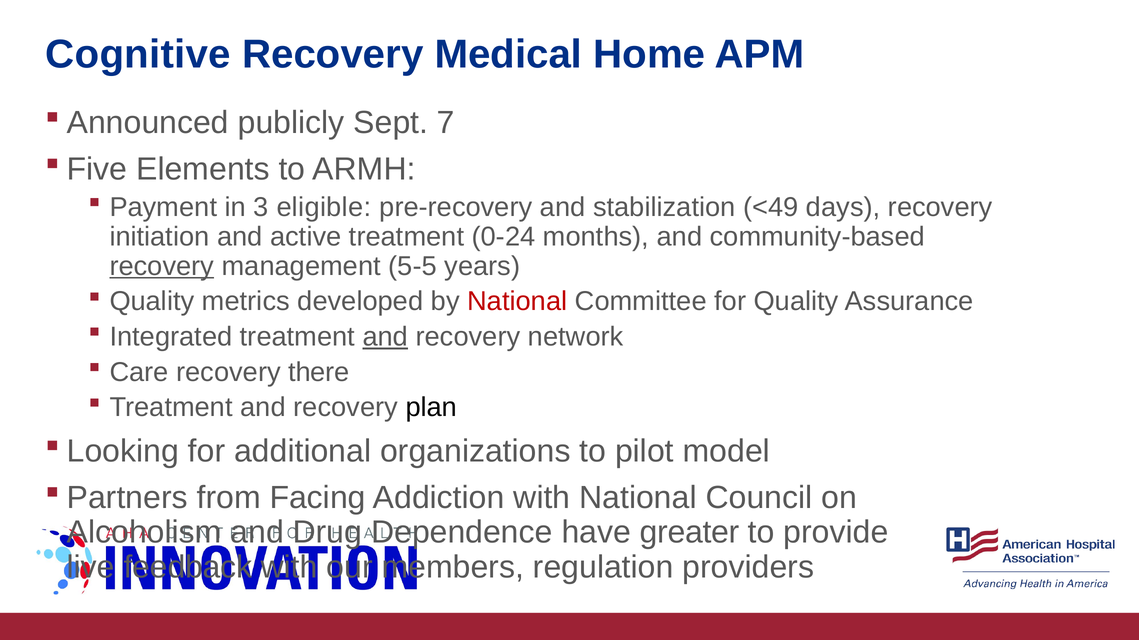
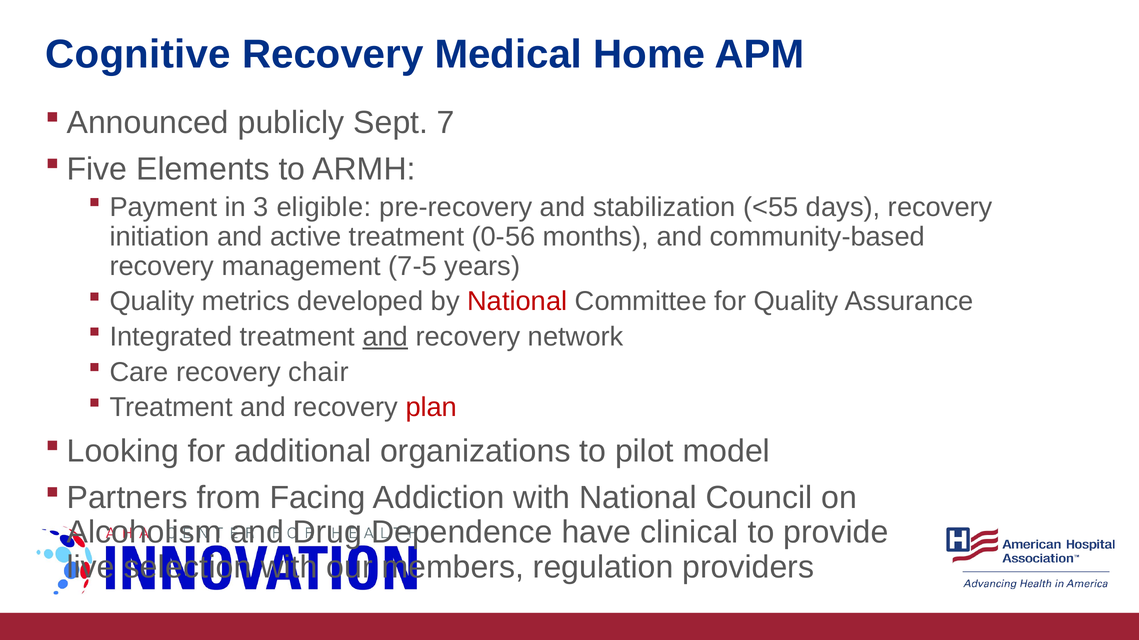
<49: <49 -> <55
0-24: 0-24 -> 0-56
recovery at (162, 266) underline: present -> none
5-5: 5-5 -> 7-5
there: there -> chair
plan colour: black -> red
greater: greater -> clinical
feedback: feedback -> selection
